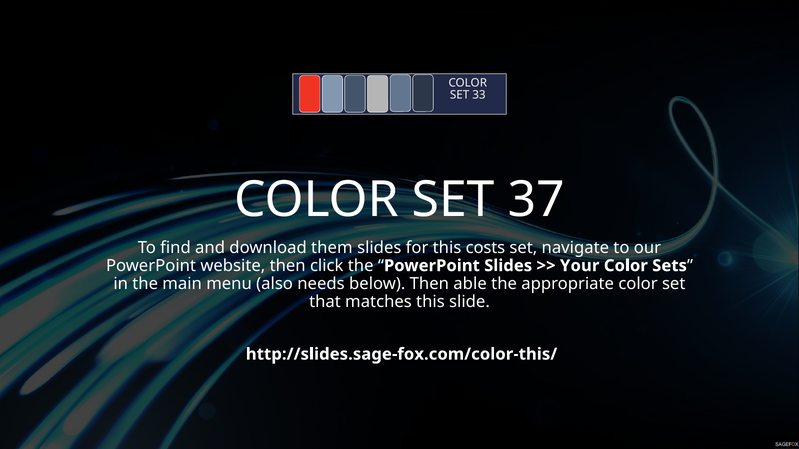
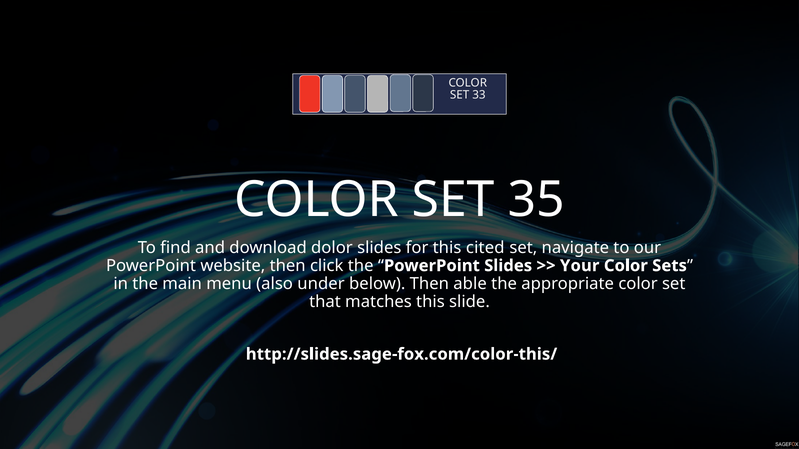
37: 37 -> 35
them: them -> dolor
costs: costs -> cited
needs: needs -> under
